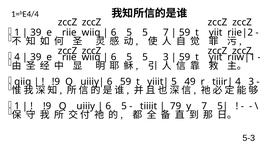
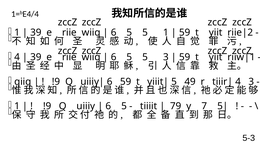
5 7: 7 -> 1
